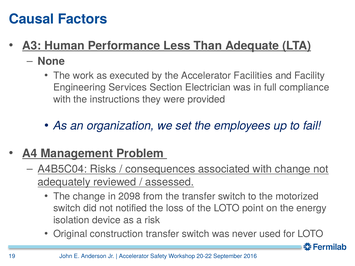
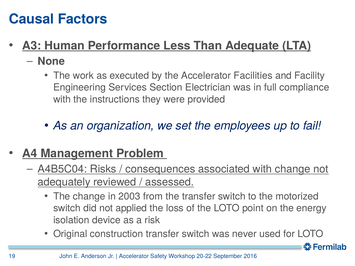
2098: 2098 -> 2003
notified: notified -> applied
